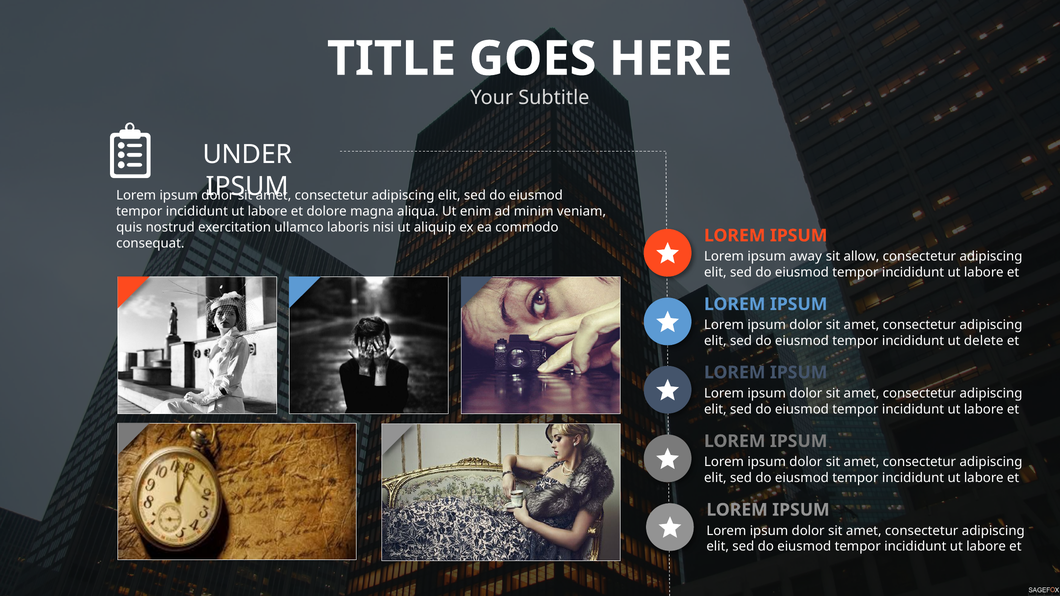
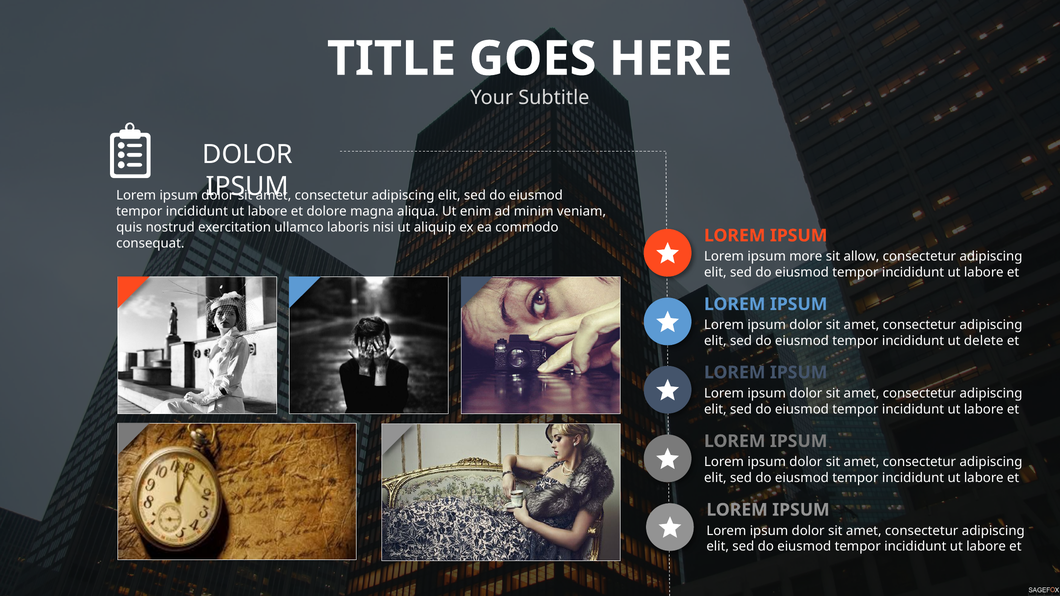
UNDER at (247, 155): UNDER -> DOLOR
away: away -> more
